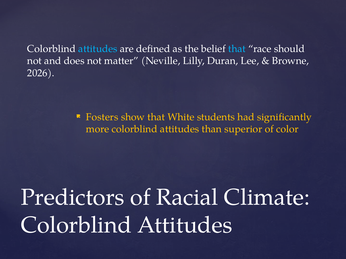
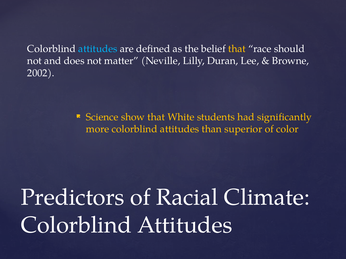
that at (237, 49) colour: light blue -> yellow
2026: 2026 -> 2002
Fosters: Fosters -> Science
